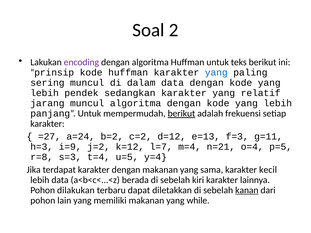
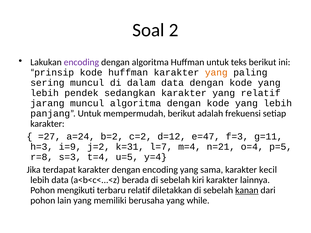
yang at (216, 73) colour: blue -> orange
berikut at (181, 114) underline: present -> none
e=13: e=13 -> e=47
k=12: k=12 -> k=31
dengan makanan: makanan -> encoding
dilakukan: dilakukan -> mengikuti
terbaru dapat: dapat -> relatif
memiliki makanan: makanan -> berusaha
